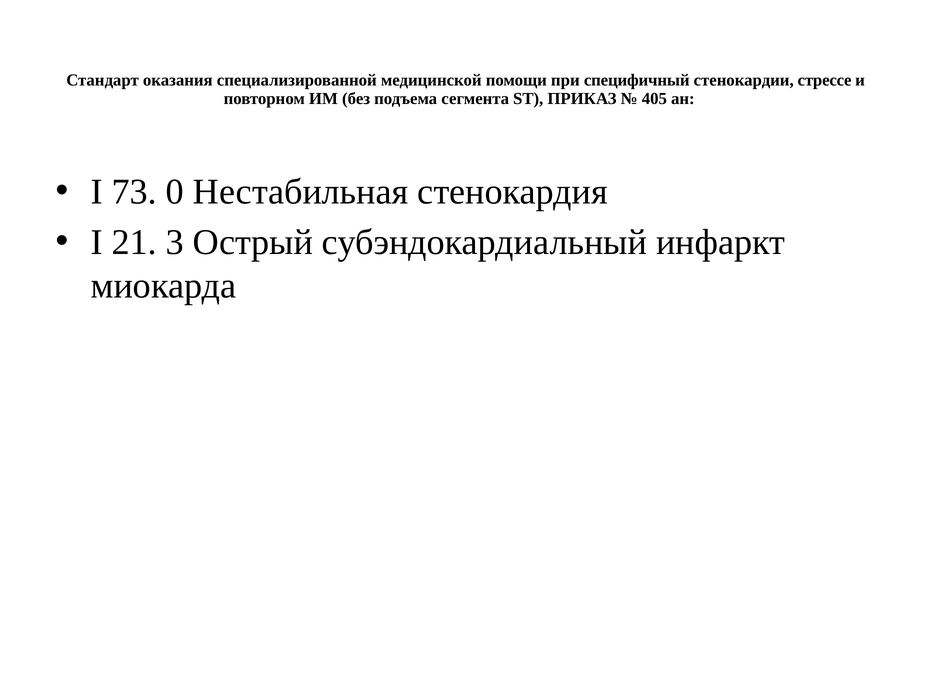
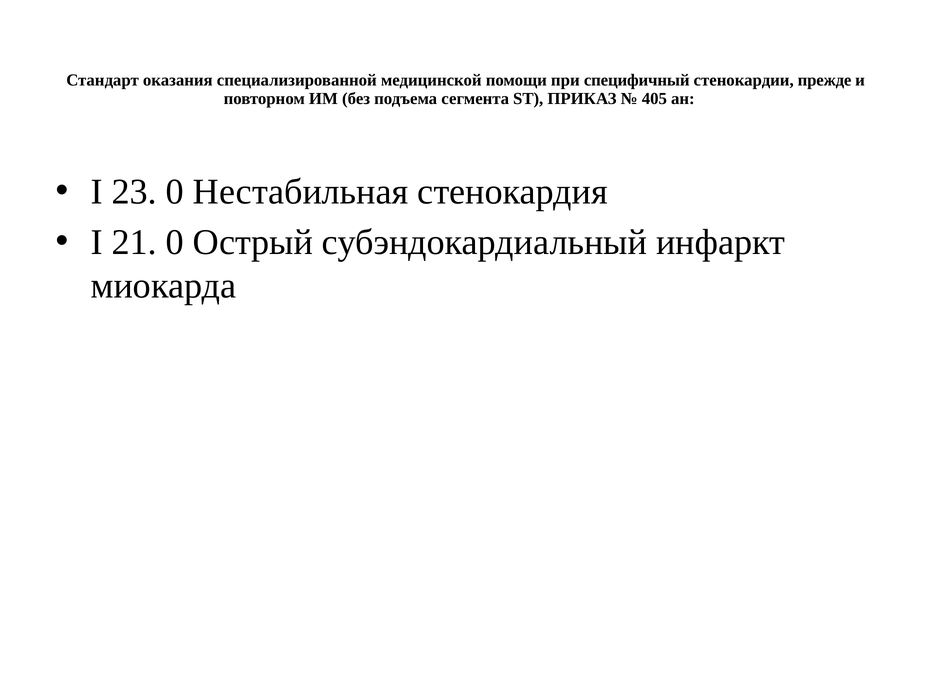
стрессе: стрессе -> прежде
73: 73 -> 23
21 3: 3 -> 0
